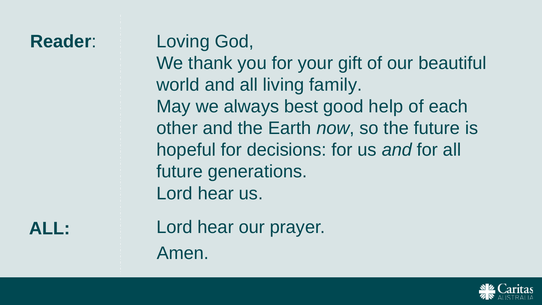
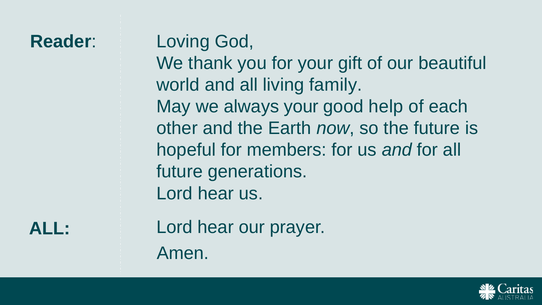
always best: best -> your
decisions: decisions -> members
